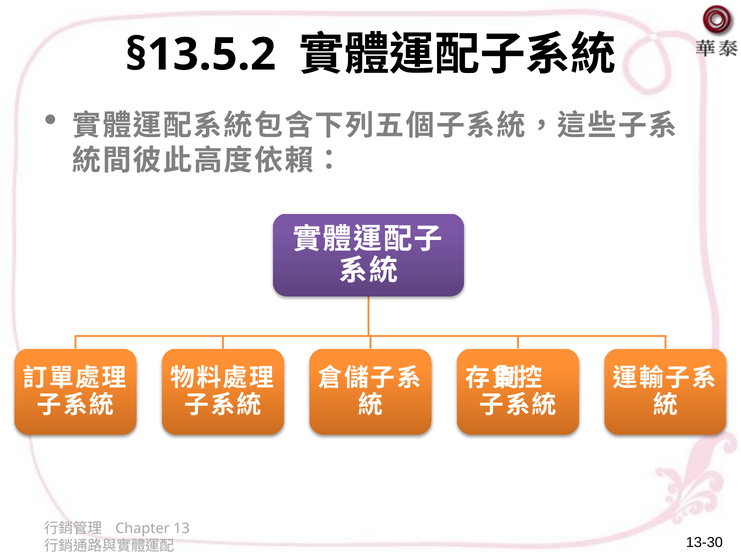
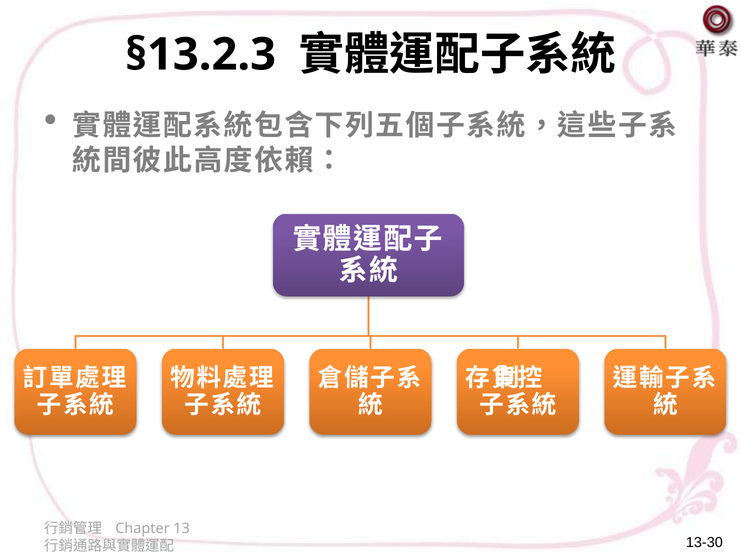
§13.5.2: §13.5.2 -> §13.2.3
